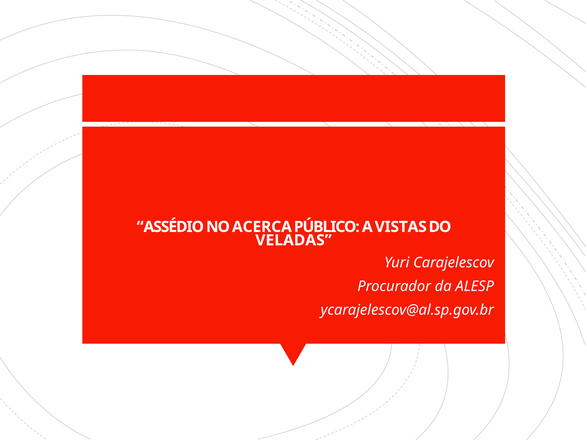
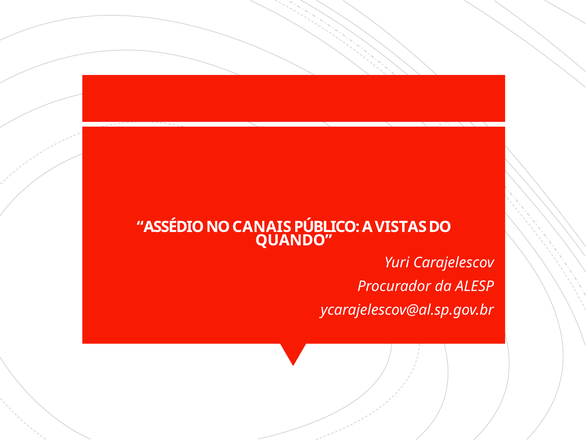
ACERCA: ACERCA -> CANAIS
VELADAS: VELADAS -> QUANDO
